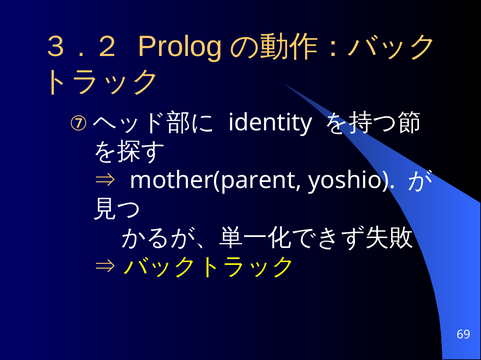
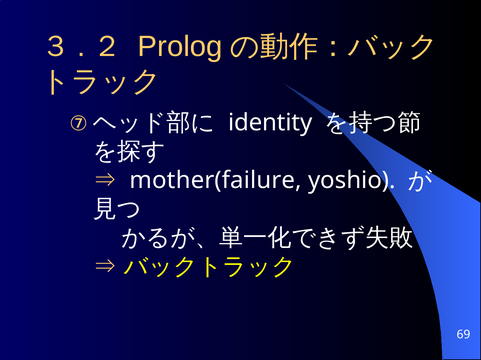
mother(parent: mother(parent -> mother(failure
